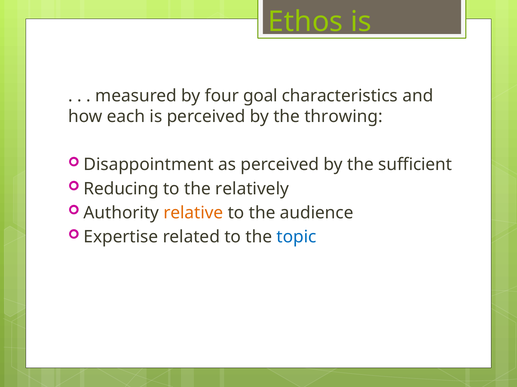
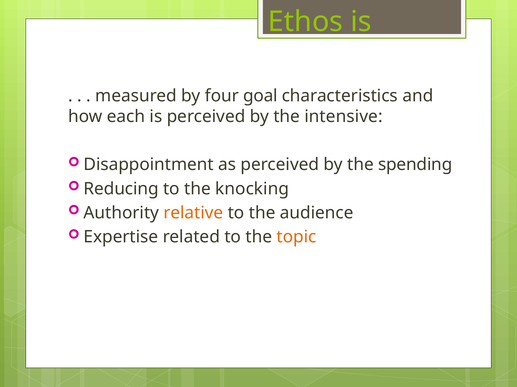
throwing: throwing -> intensive
sufficient: sufficient -> spending
relatively: relatively -> knocking
topic colour: blue -> orange
